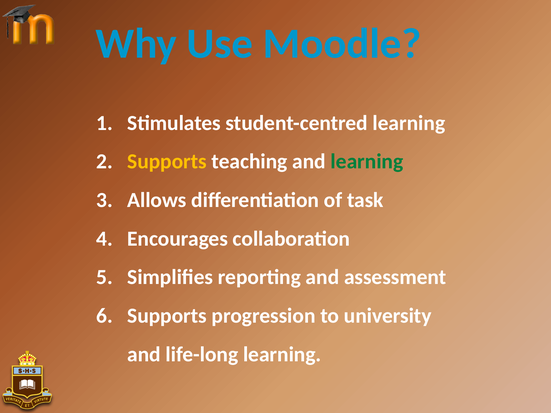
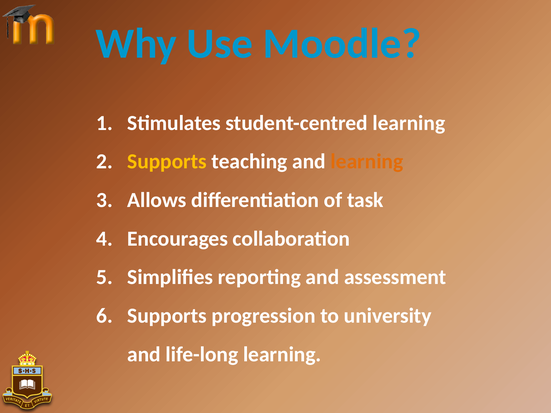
learning at (367, 162) colour: green -> orange
